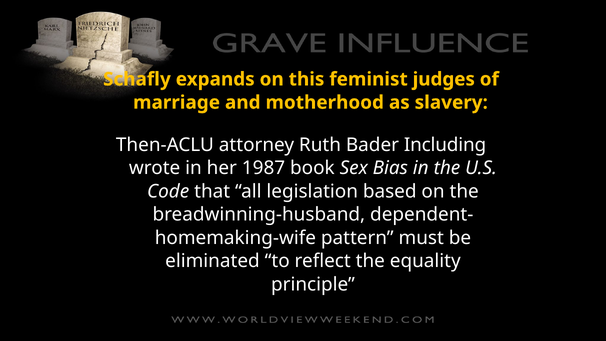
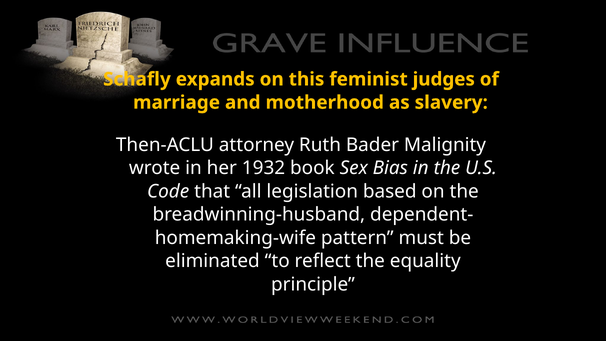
Including: Including -> Malignity
1987: 1987 -> 1932
